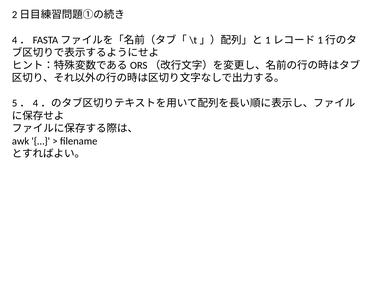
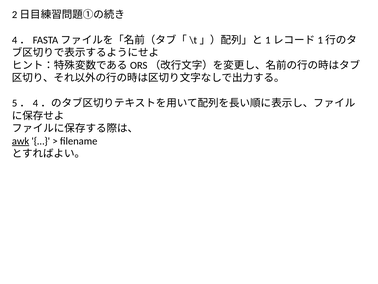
awk underline: none -> present
